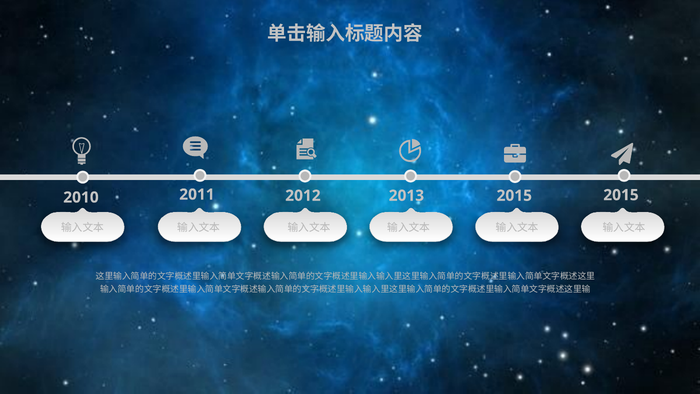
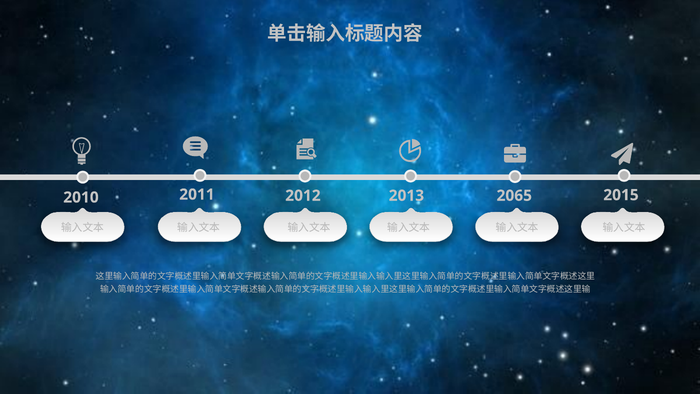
2013 2015: 2015 -> 2065
